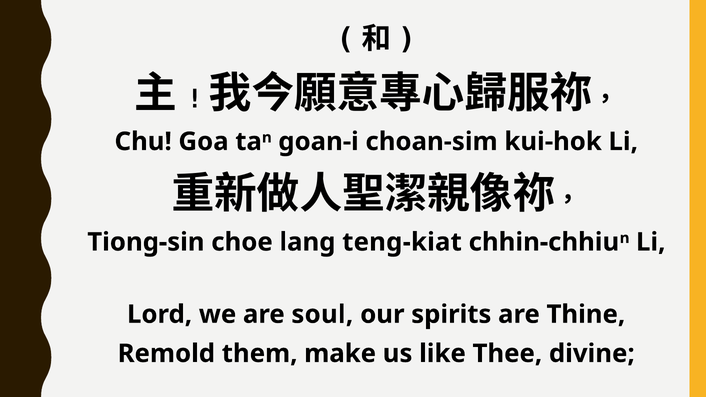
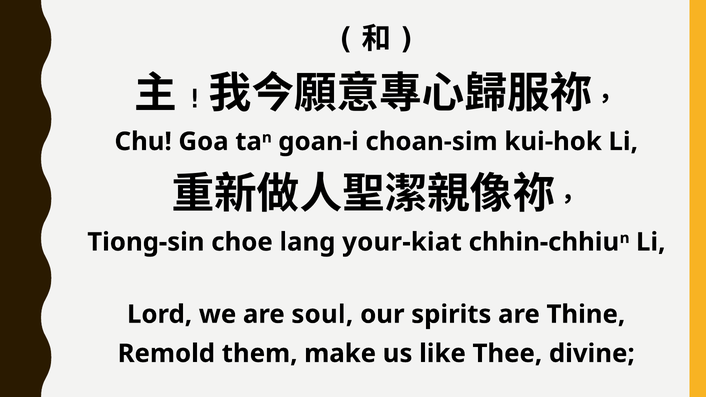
teng-kiat: teng-kiat -> your-kiat
